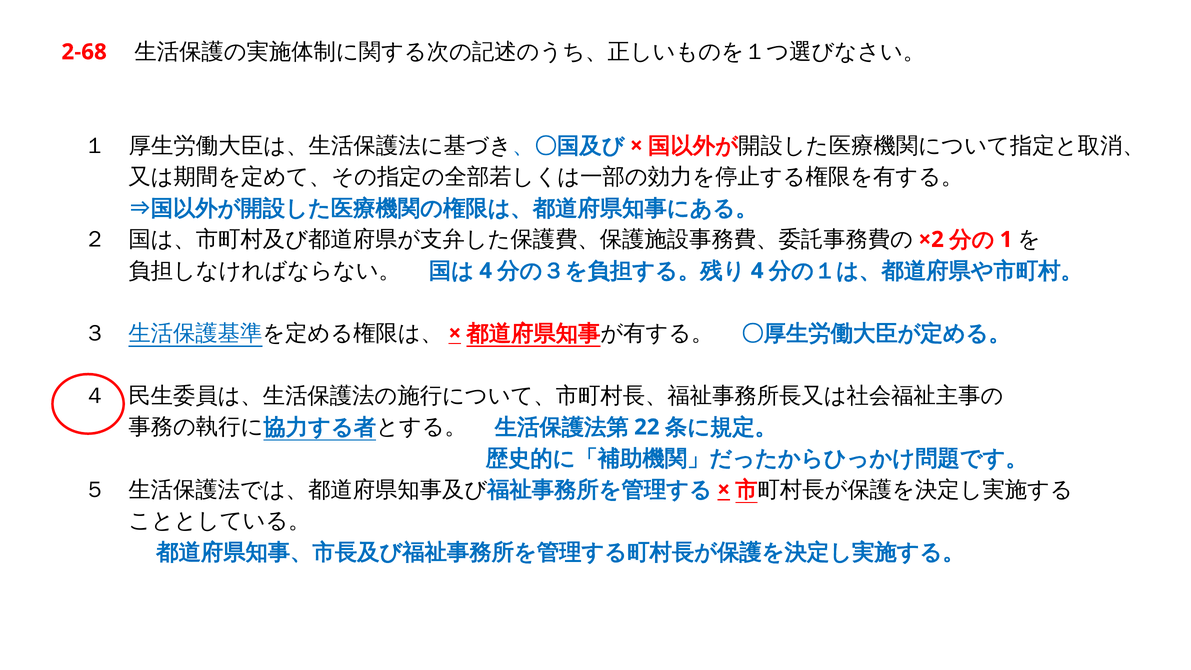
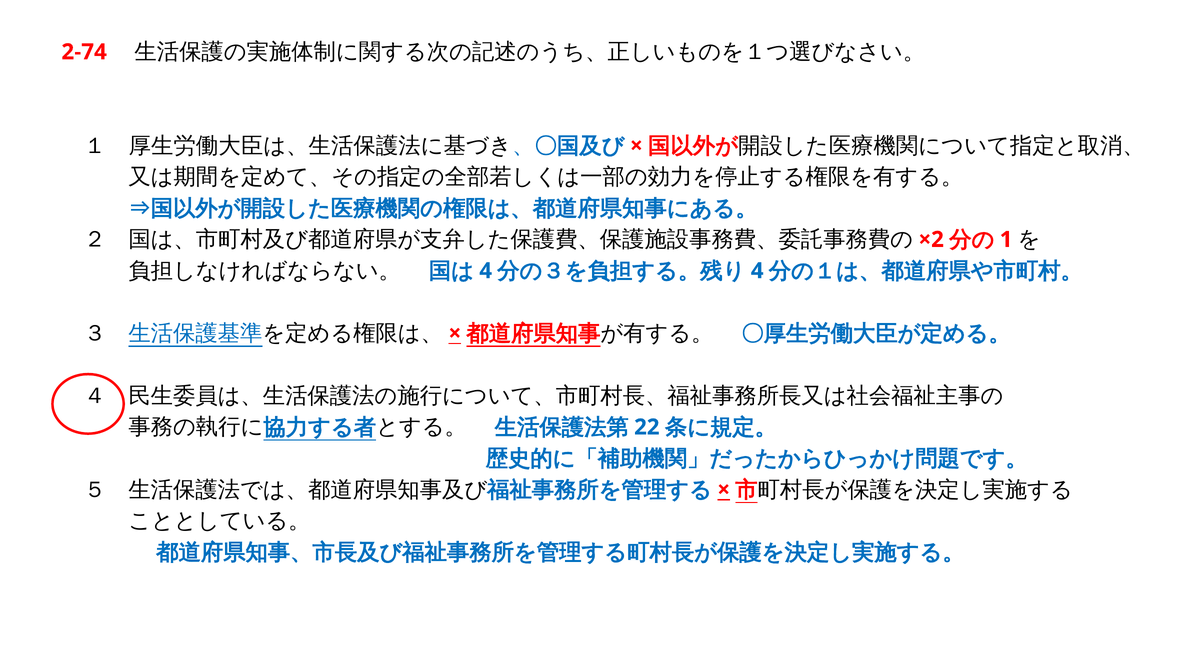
2-68: 2-68 -> 2-74
